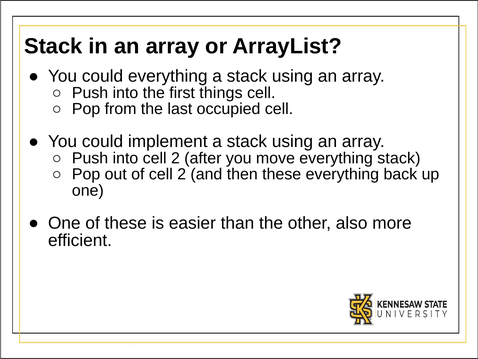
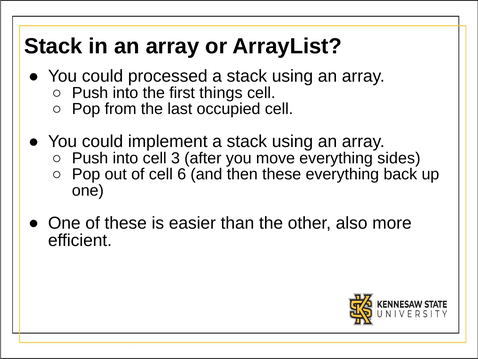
could everything: everything -> processed
into cell 2: 2 -> 3
everything stack: stack -> sides
of cell 2: 2 -> 6
